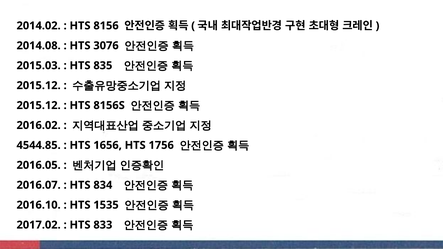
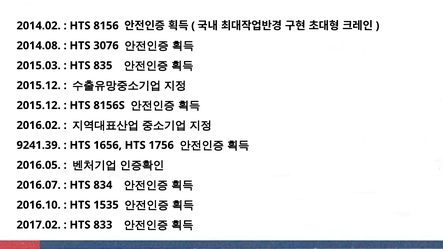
4544.85: 4544.85 -> 9241.39
